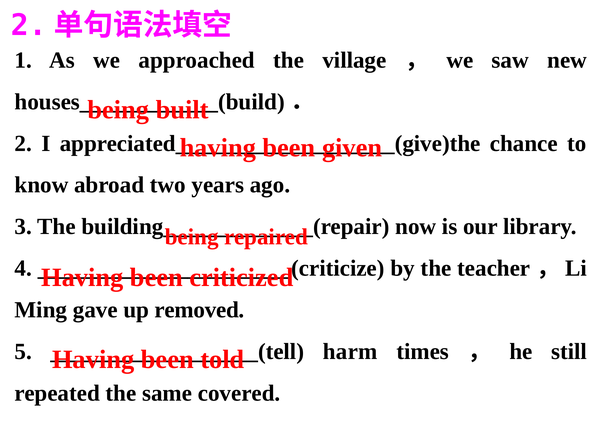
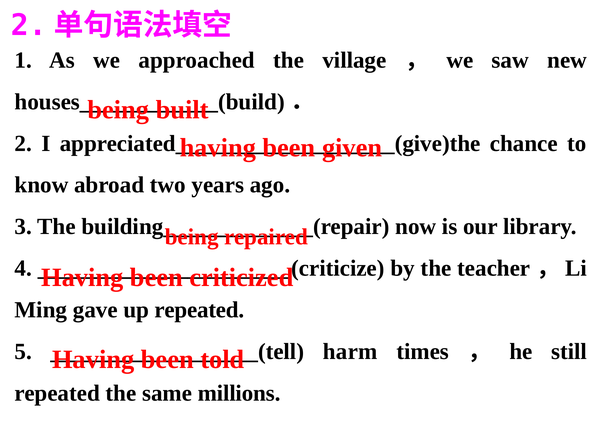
up removed: removed -> repeated
covered: covered -> millions
